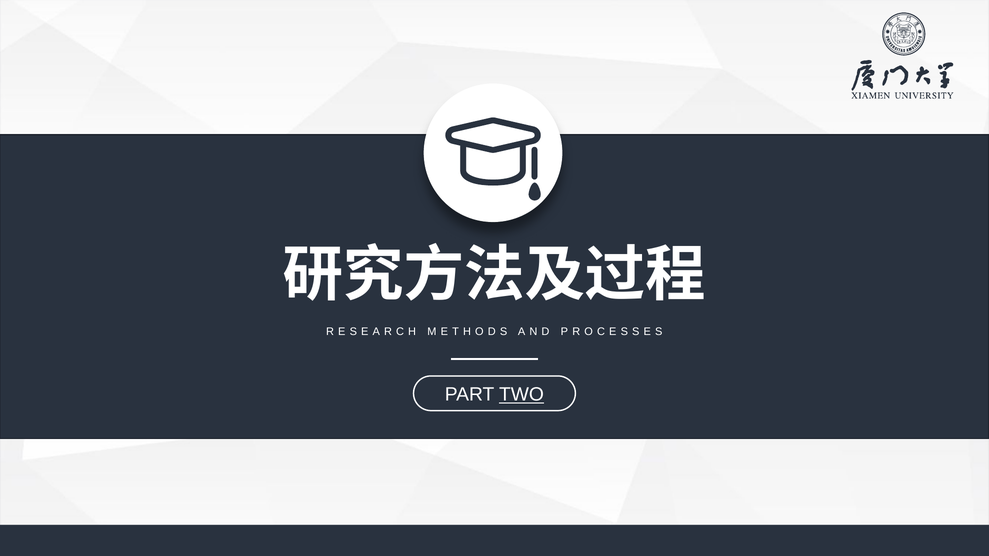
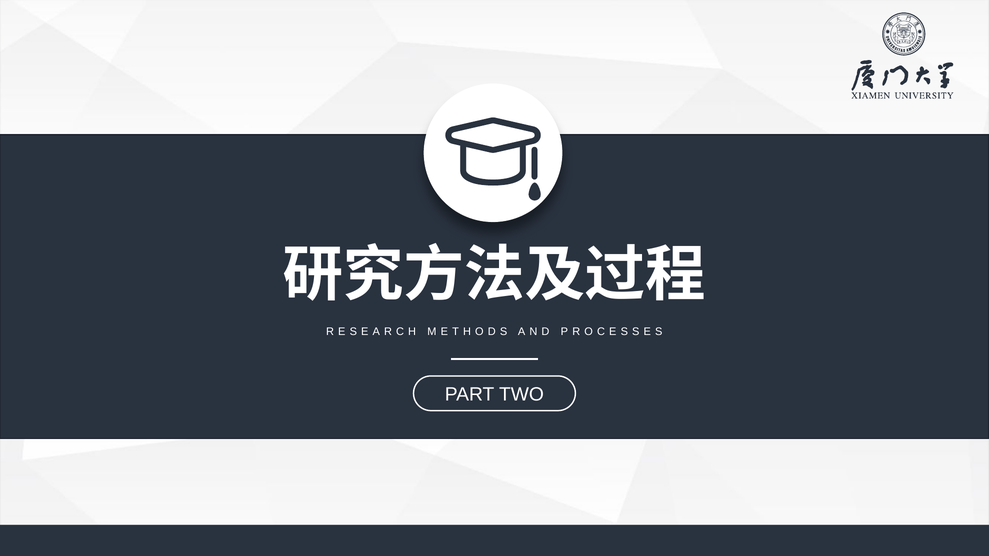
TWO underline: present -> none
